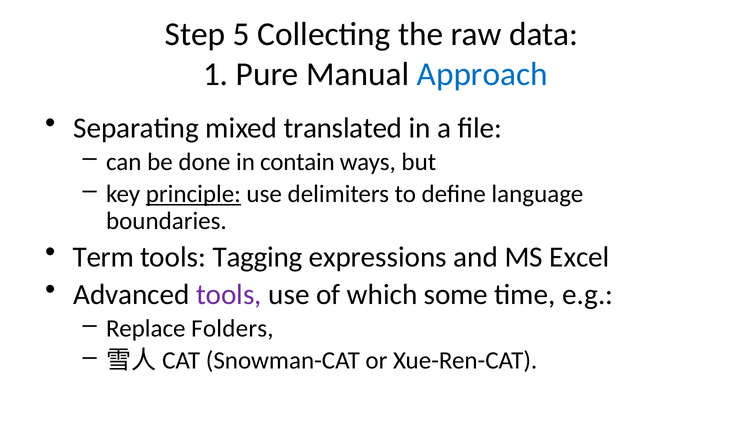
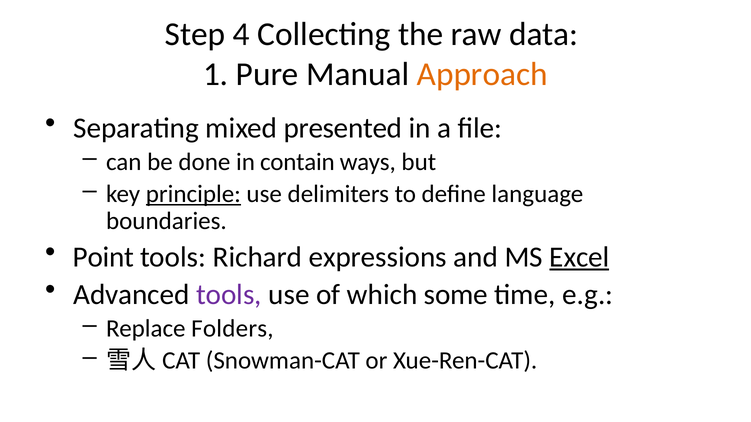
5: 5 -> 4
Approach colour: blue -> orange
translated: translated -> presented
Term: Term -> Point
Tagging: Tagging -> Richard
Excel underline: none -> present
